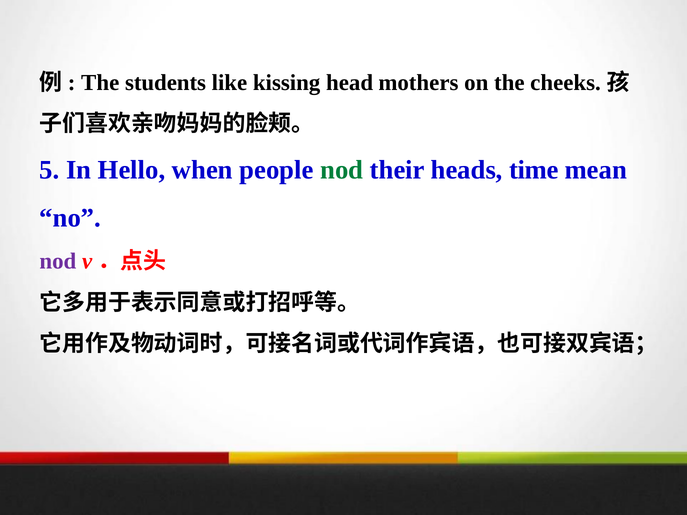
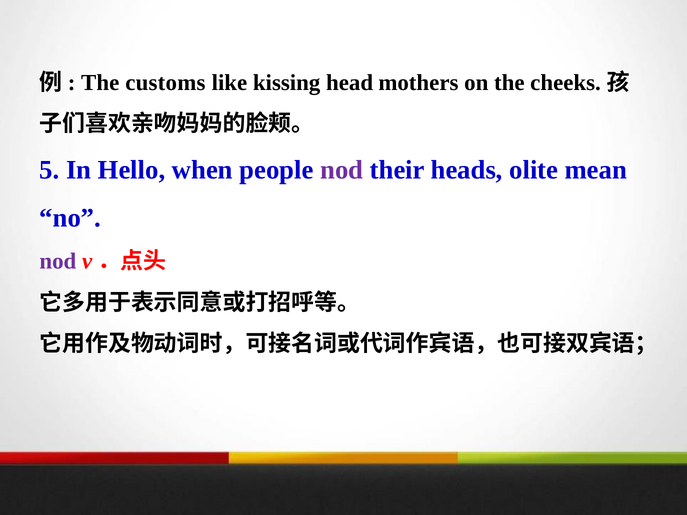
students: students -> customs
nod at (342, 170) colour: green -> purple
time: time -> olite
